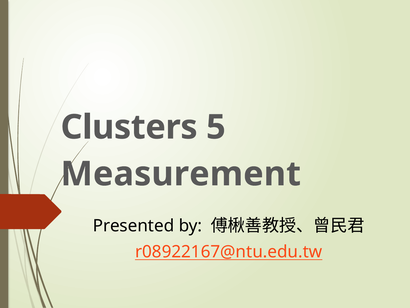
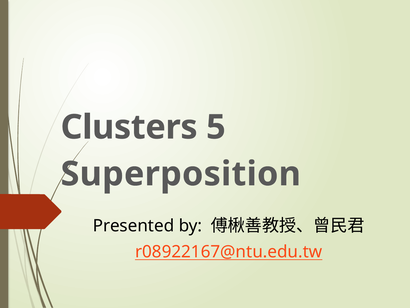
Measurement: Measurement -> Superposition
